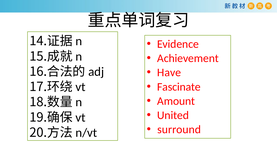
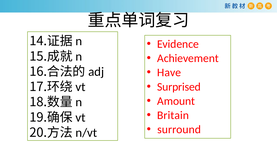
Fascinate: Fascinate -> Surprised
United: United -> Britain
